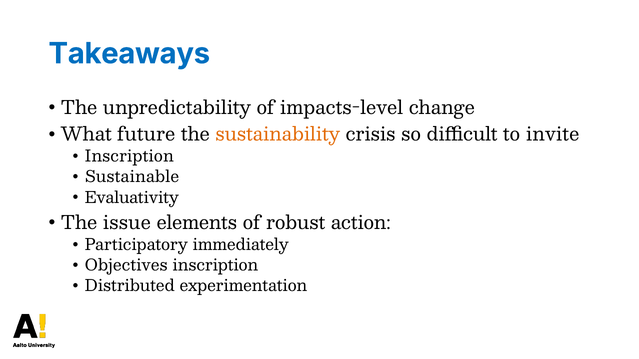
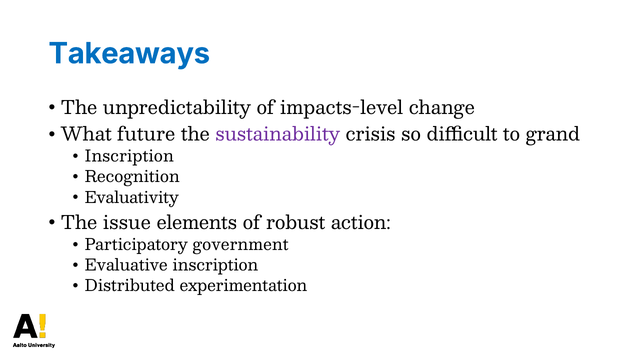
sustainability colour: orange -> purple
invite: invite -> grand
Sustainable: Sustainable -> Recognition
immediately: immediately -> government
Objectives: Objectives -> Evaluative
